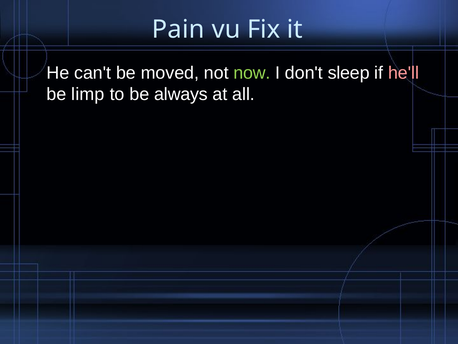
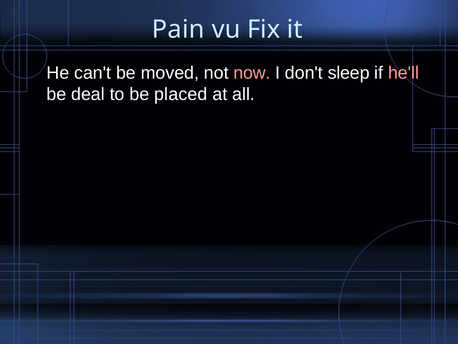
now colour: light green -> pink
limp: limp -> deal
always: always -> placed
